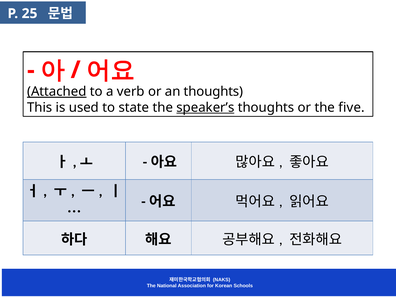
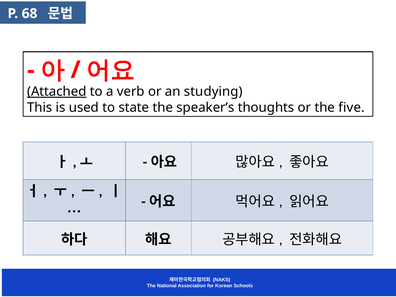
25: 25 -> 68
an thoughts: thoughts -> studying
speaker’s underline: present -> none
